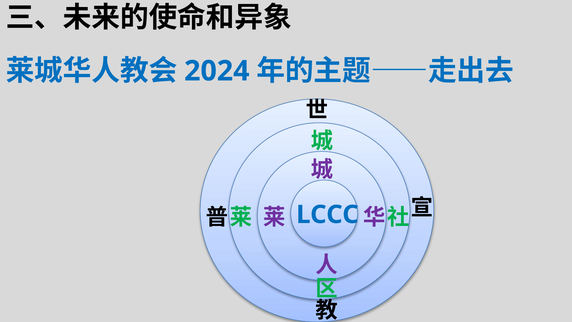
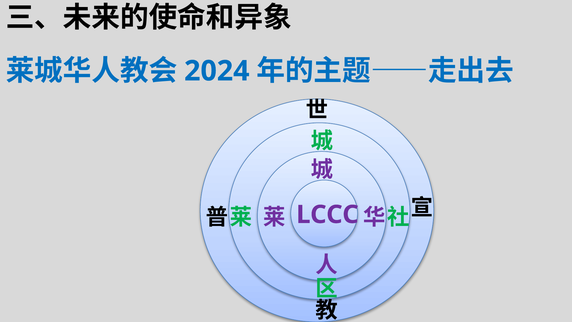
LCCC colour: blue -> purple
